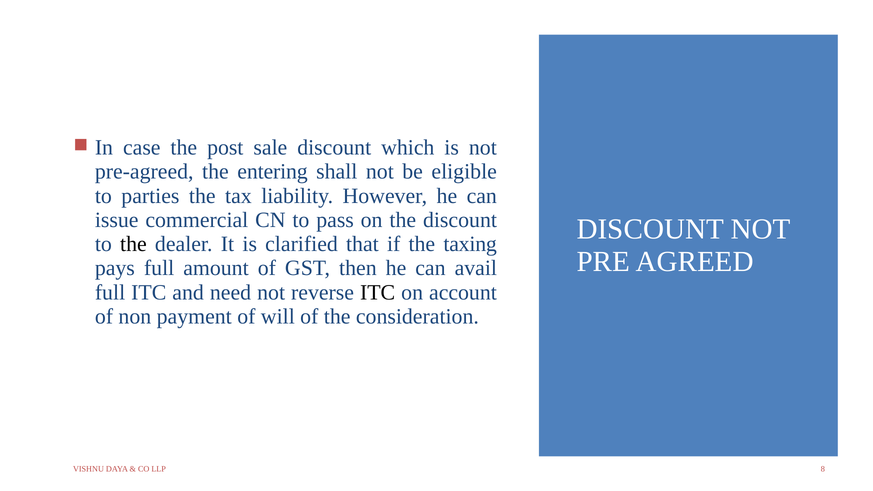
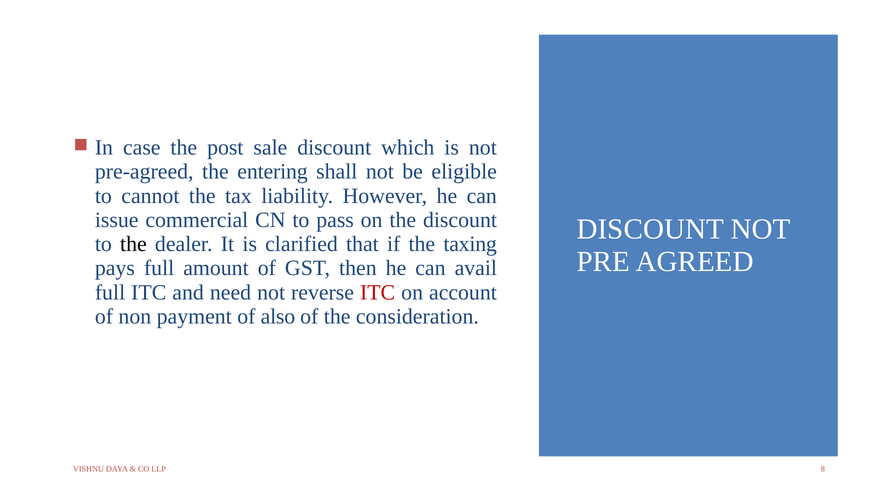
parties: parties -> cannot
ITC at (378, 292) colour: black -> red
will: will -> also
